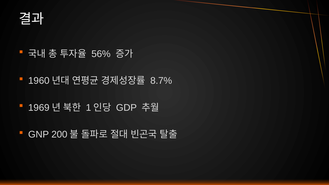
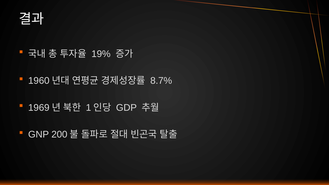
56%: 56% -> 19%
